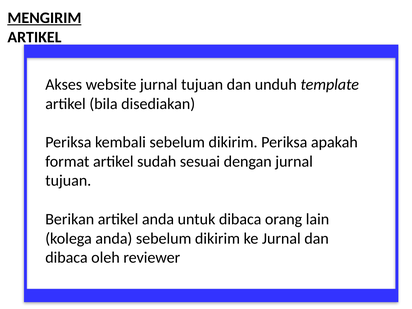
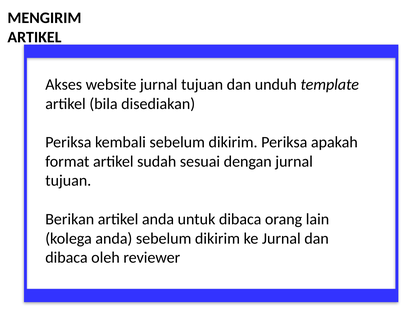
MENGIRIM underline: present -> none
